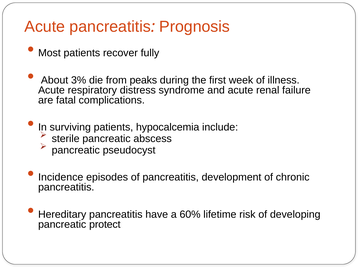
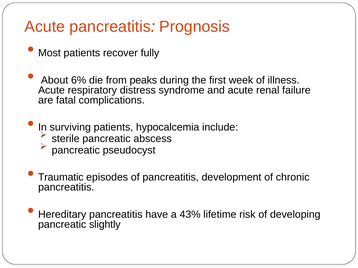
3%: 3% -> 6%
Incidence: Incidence -> Traumatic
60%: 60% -> 43%
protect: protect -> slightly
